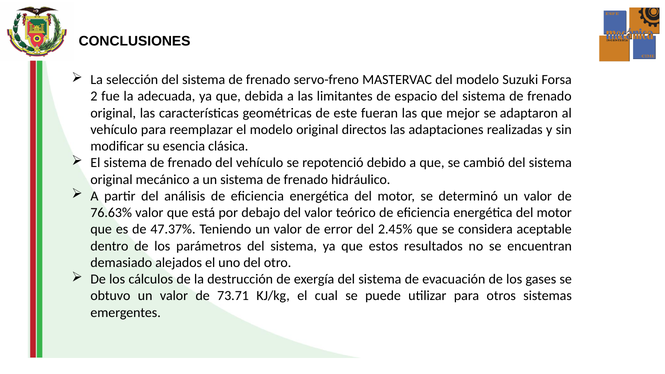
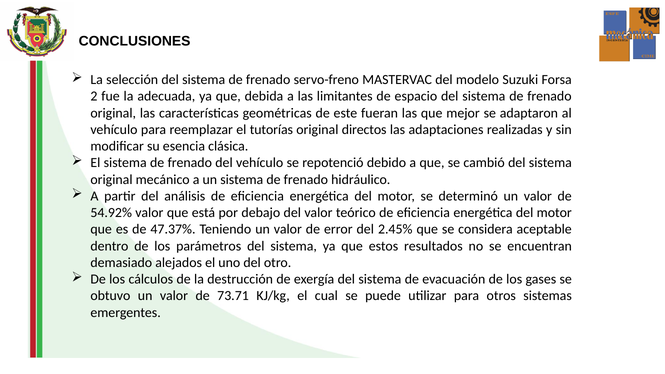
el modelo: modelo -> tutorías
76.63%: 76.63% -> 54.92%
